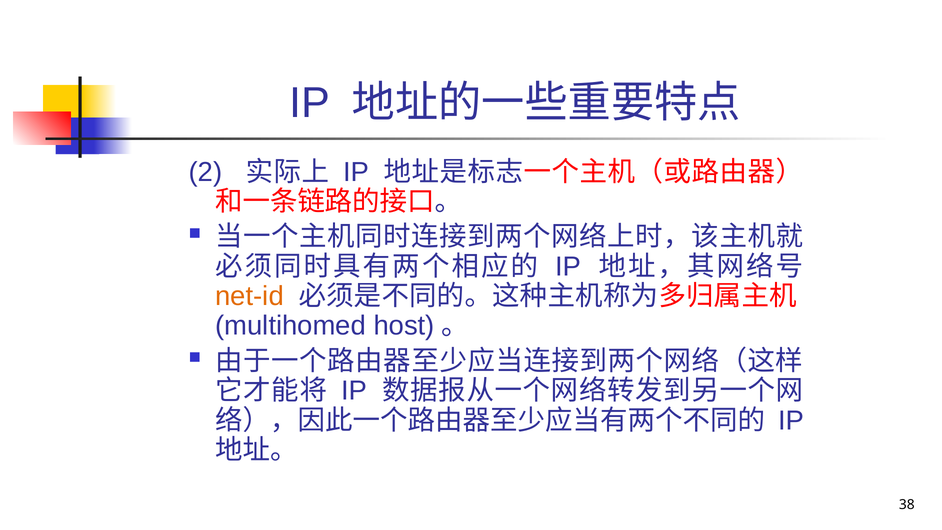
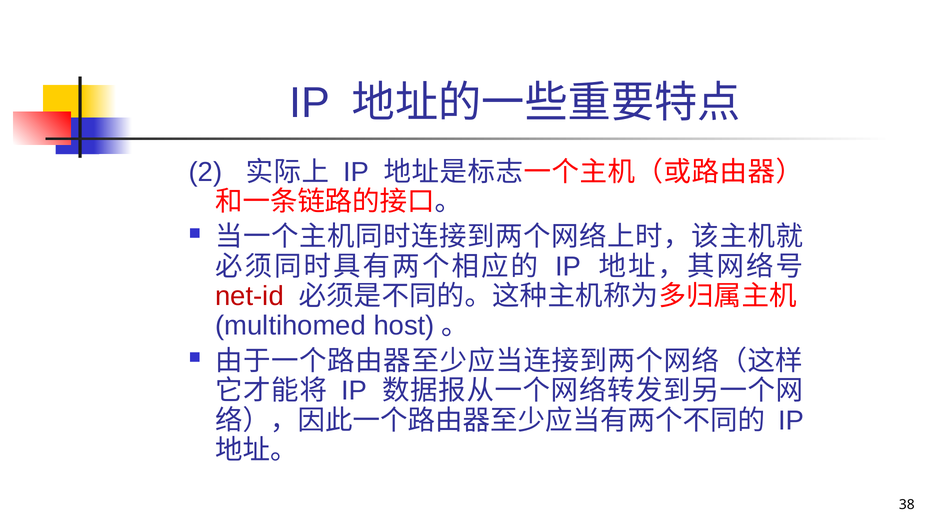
net-id colour: orange -> red
